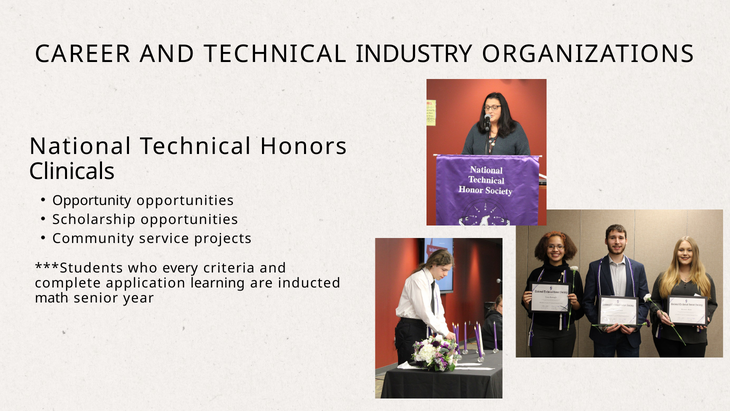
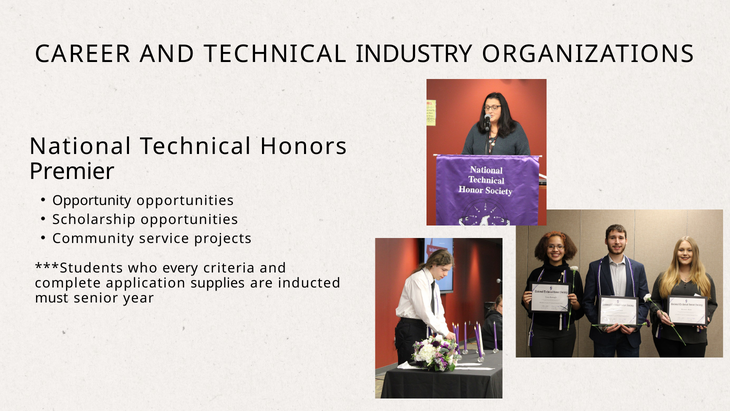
Clinicals: Clinicals -> Premier
learning: learning -> supplies
math: math -> must
